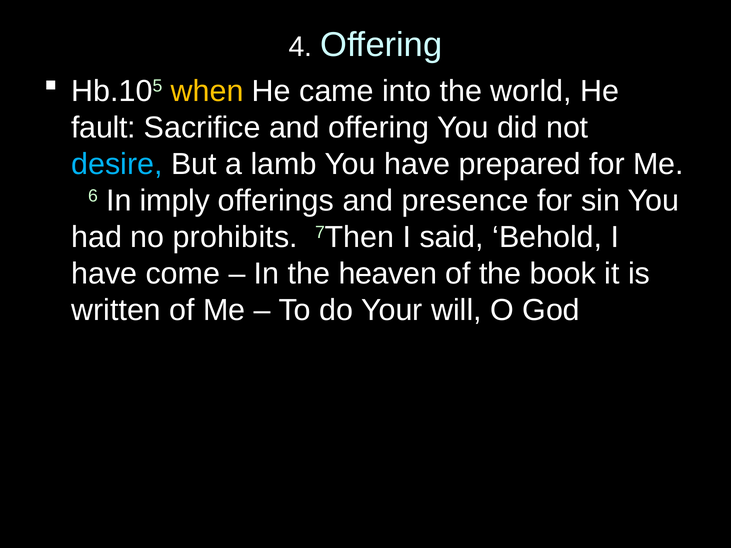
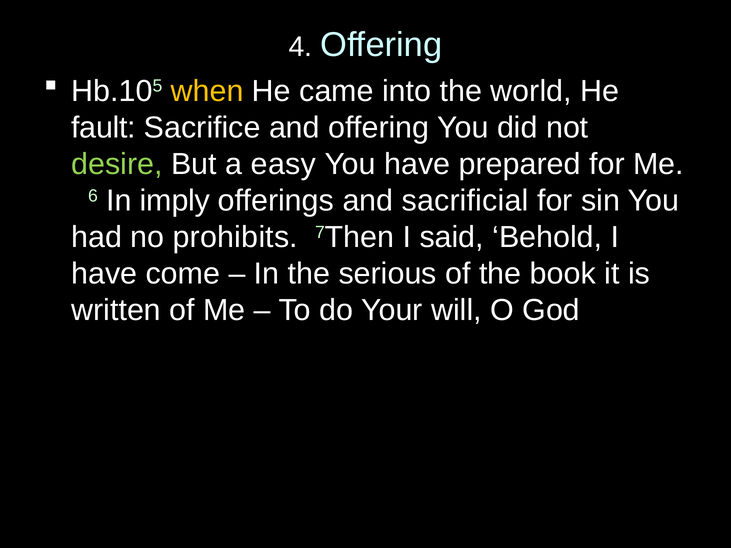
desire colour: light blue -> light green
lamb: lamb -> easy
presence: presence -> sacrificial
heaven: heaven -> serious
